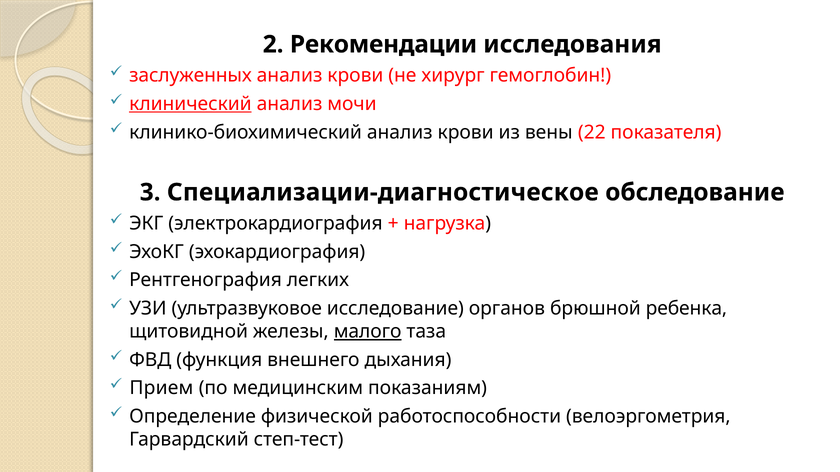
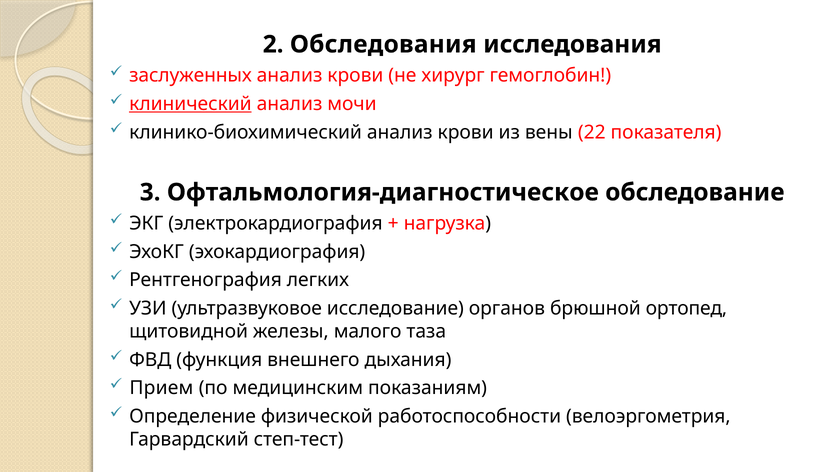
Рекомендации: Рекомендации -> Обследования
Специализации-диагностическое: Специализации-диагностическое -> Офтальмология-диагностическое
ребенка: ребенка -> ортопед
малого underline: present -> none
